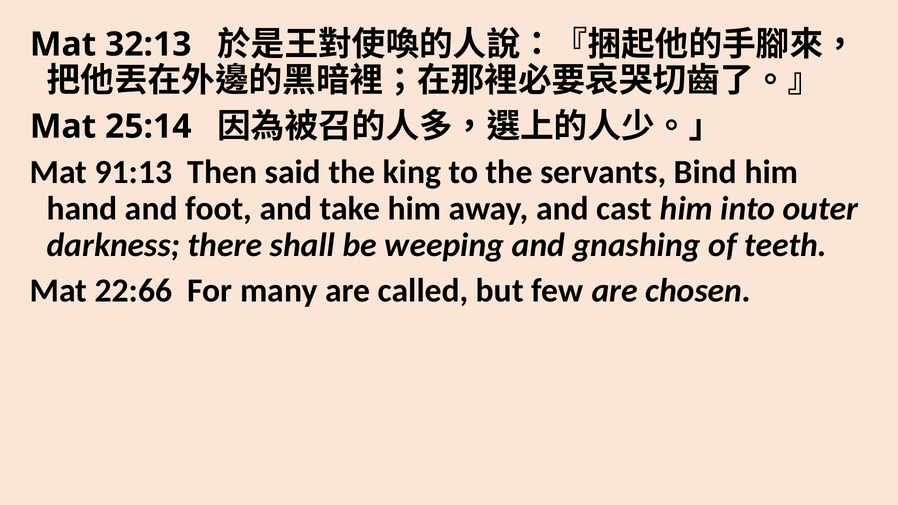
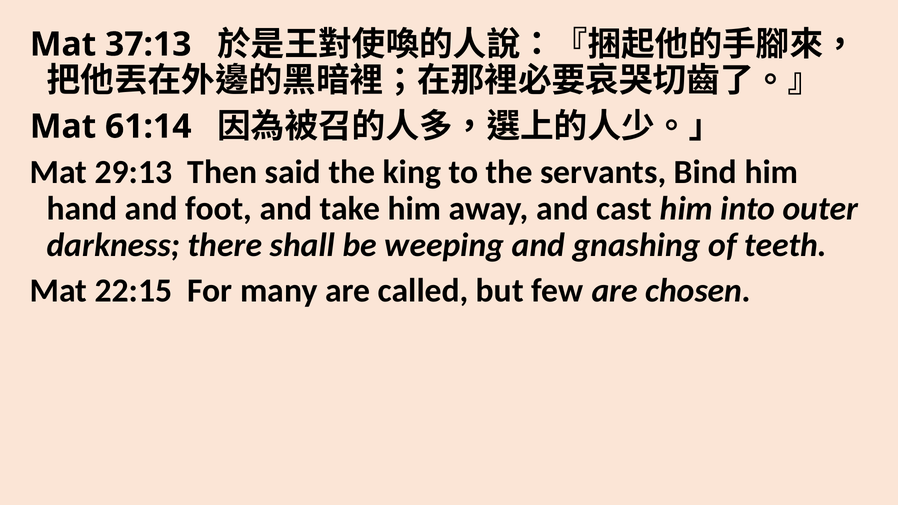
32:13: 32:13 -> 37:13
25:14: 25:14 -> 61:14
91:13: 91:13 -> 29:13
22:66: 22:66 -> 22:15
